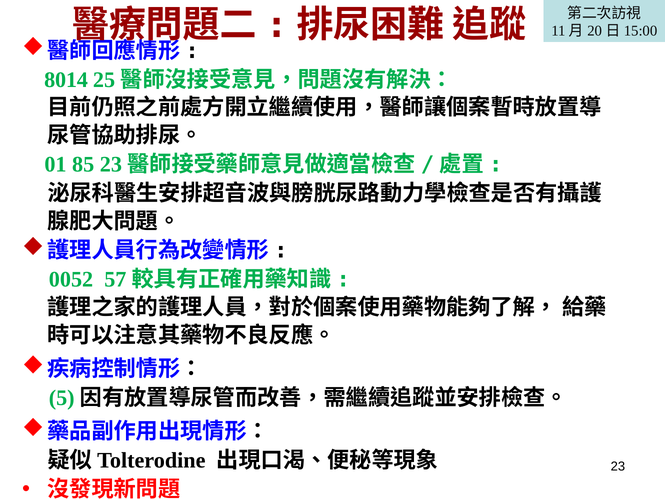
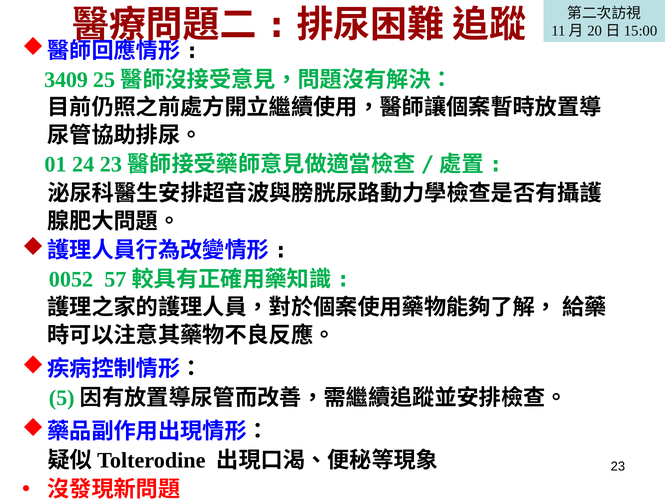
8014: 8014 -> 3409
85: 85 -> 24
